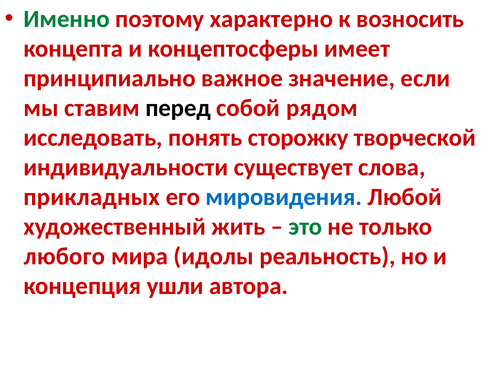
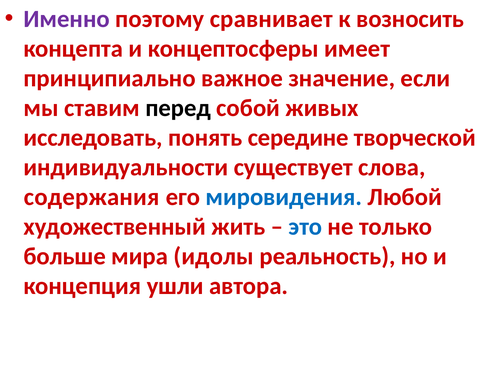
Именно colour: green -> purple
характерно: характерно -> сравнивает
рядом: рядом -> живых
сторожку: сторожку -> середине
прикладных: прикладных -> содержания
это colour: green -> blue
любого: любого -> больше
